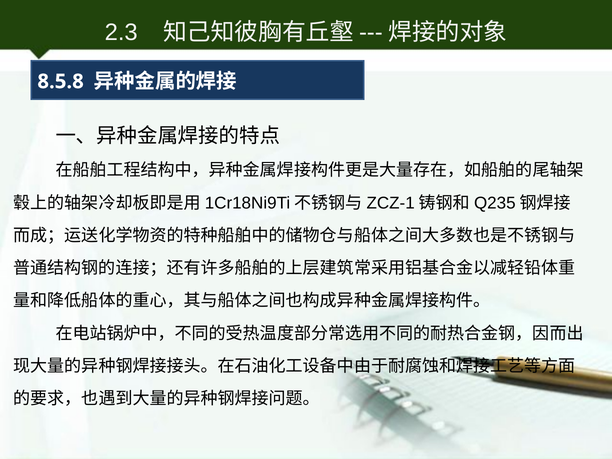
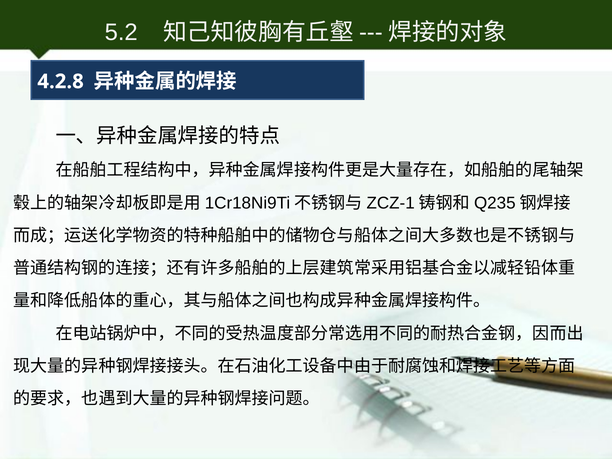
2.3: 2.3 -> 5.2
8.5.8: 8.5.8 -> 4.2.8
